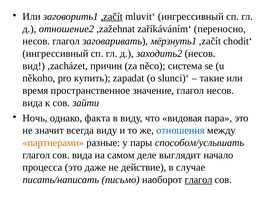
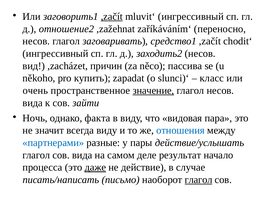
мёрзнуть1: мёрзнуть1 -> средство1
система: система -> пассива
такие: такие -> класс
время: время -> очень
значение underline: none -> present
партнерами colour: orange -> blue
способом/услышать: способом/услышать -> действие/услышать
выглядит: выглядит -> результат
даже underline: none -> present
